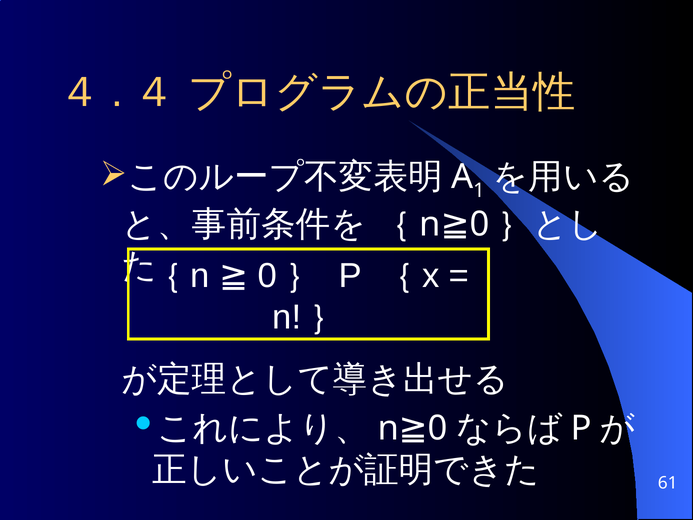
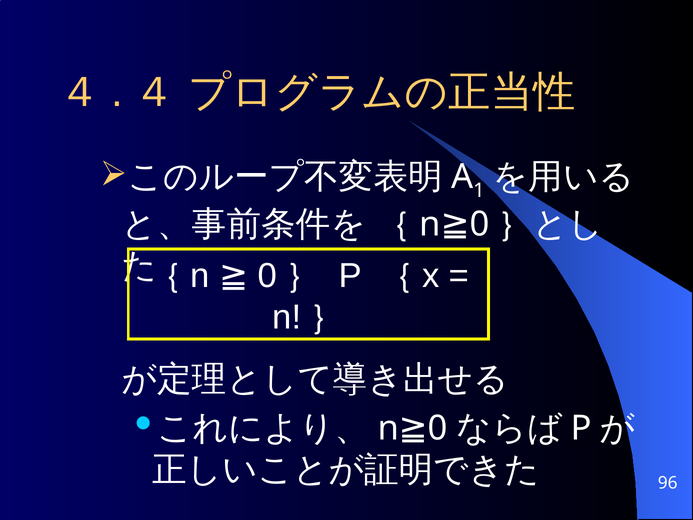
61: 61 -> 96
